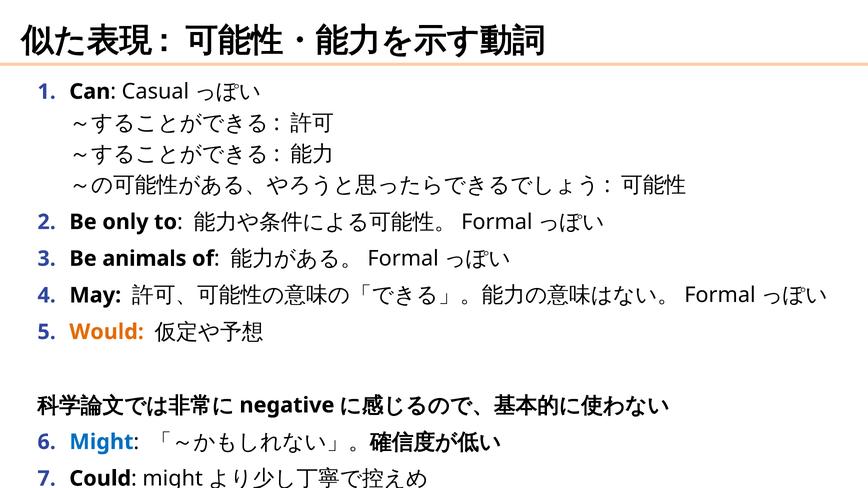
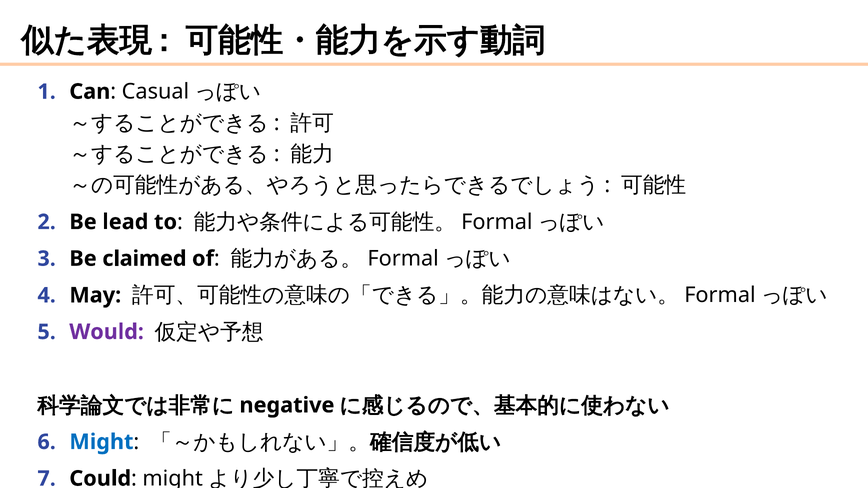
only: only -> lead
animals: animals -> claimed
Would colour: orange -> purple
